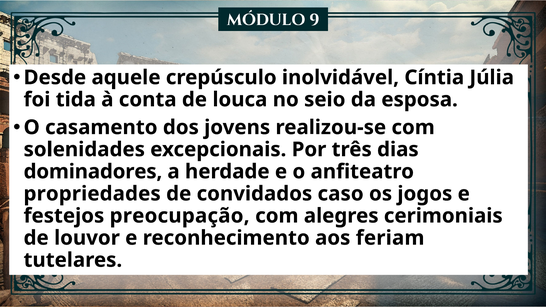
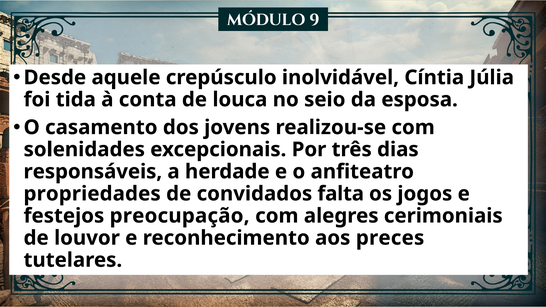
dominadores: dominadores -> responsáveis
caso: caso -> falta
feriam: feriam -> preces
